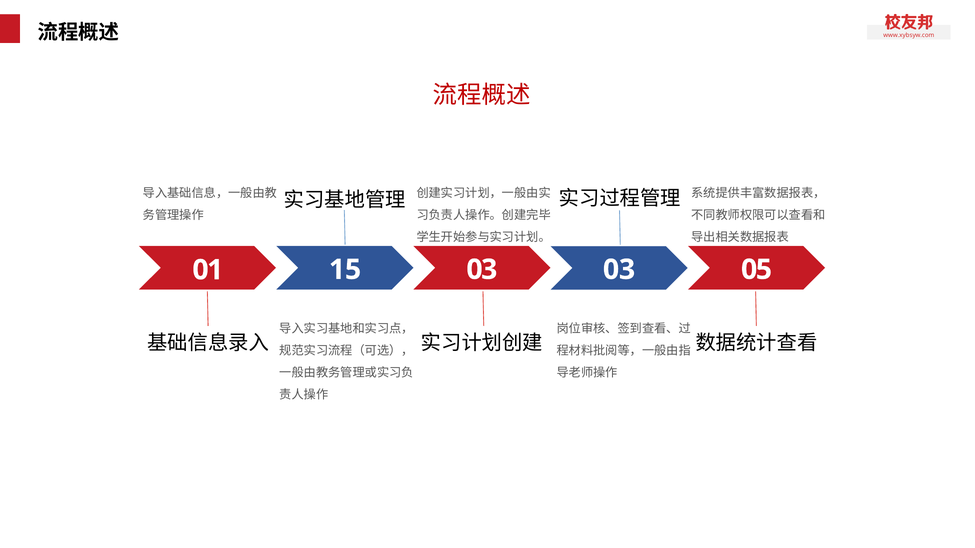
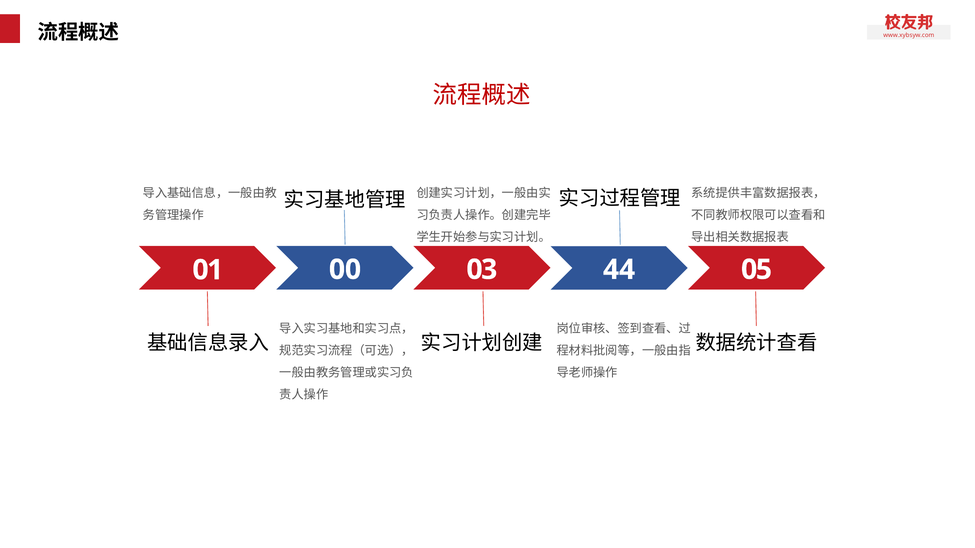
15: 15 -> 00
03 03: 03 -> 44
